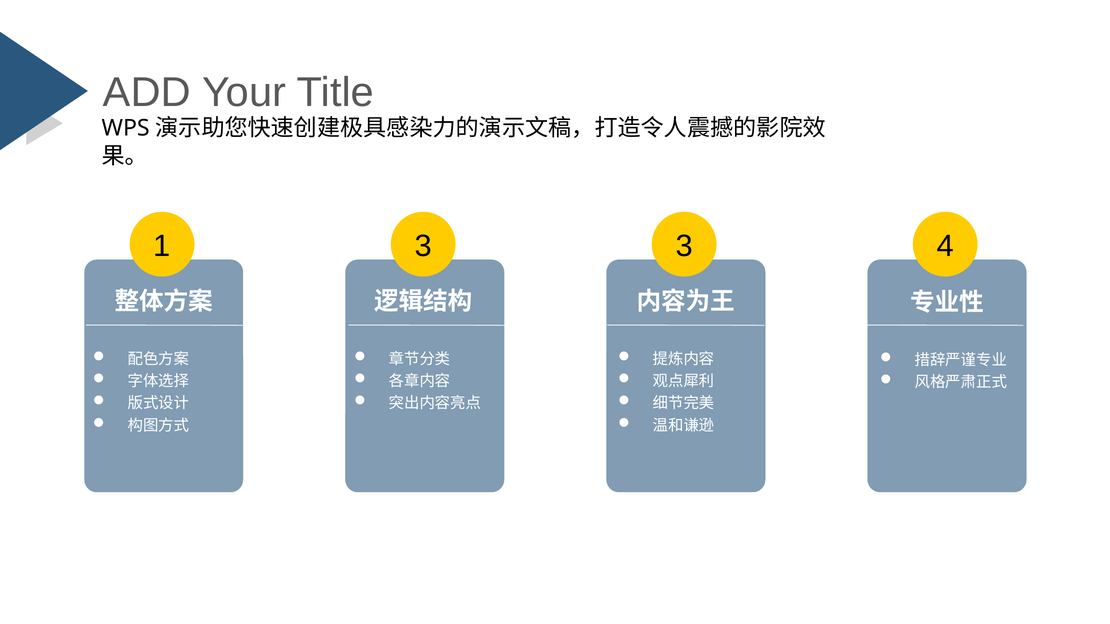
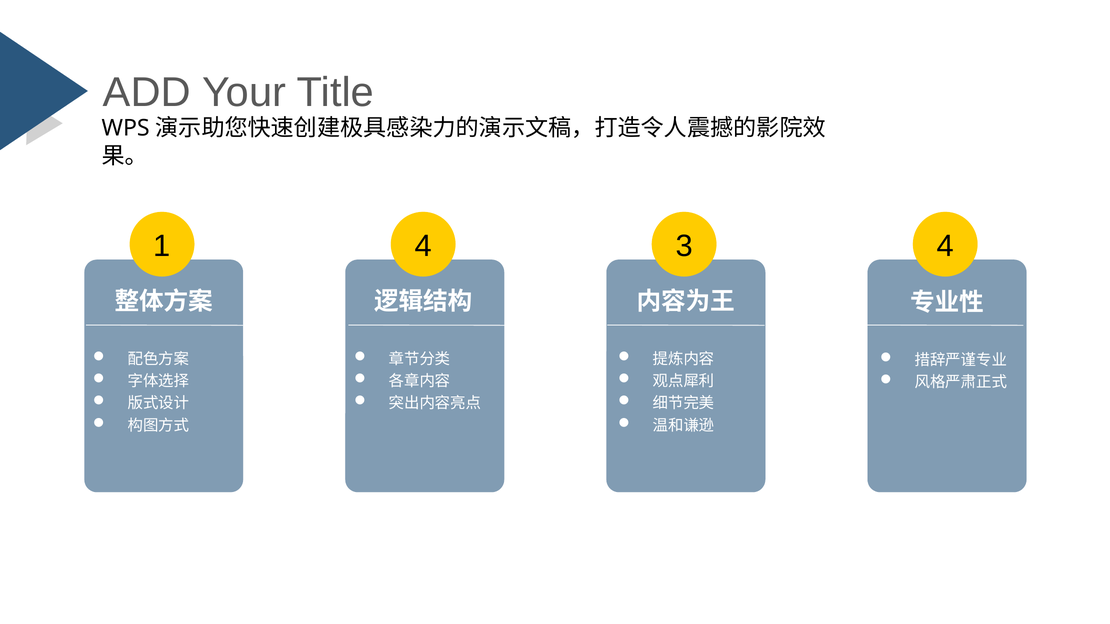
1 3: 3 -> 4
